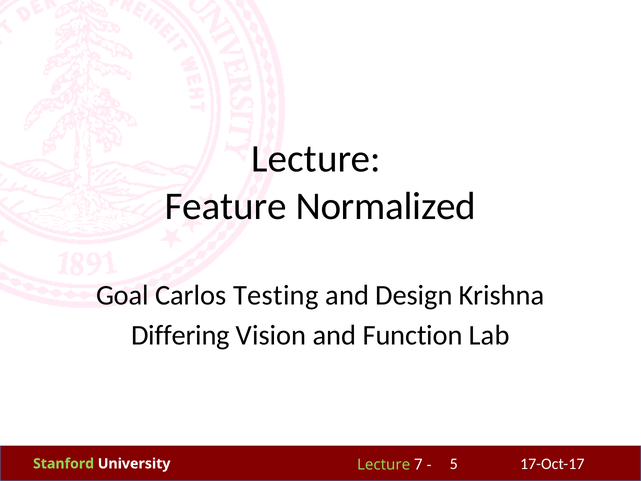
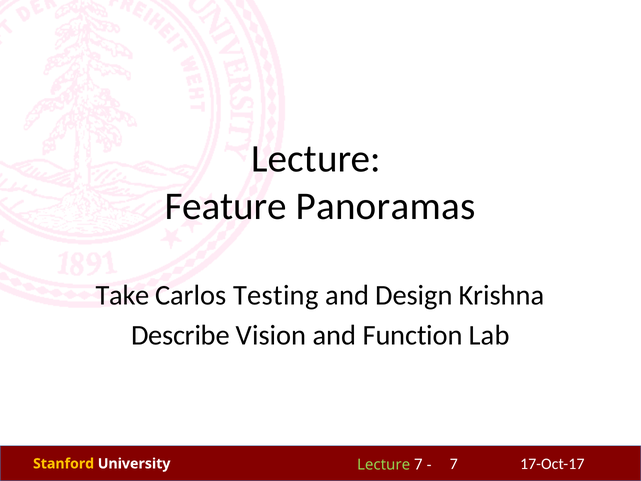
Normalized: Normalized -> Panoramas
Goal: Goal -> Take
Differing: Differing -> Describe
Stanford colour: light green -> yellow
5 at (454, 464): 5 -> 7
